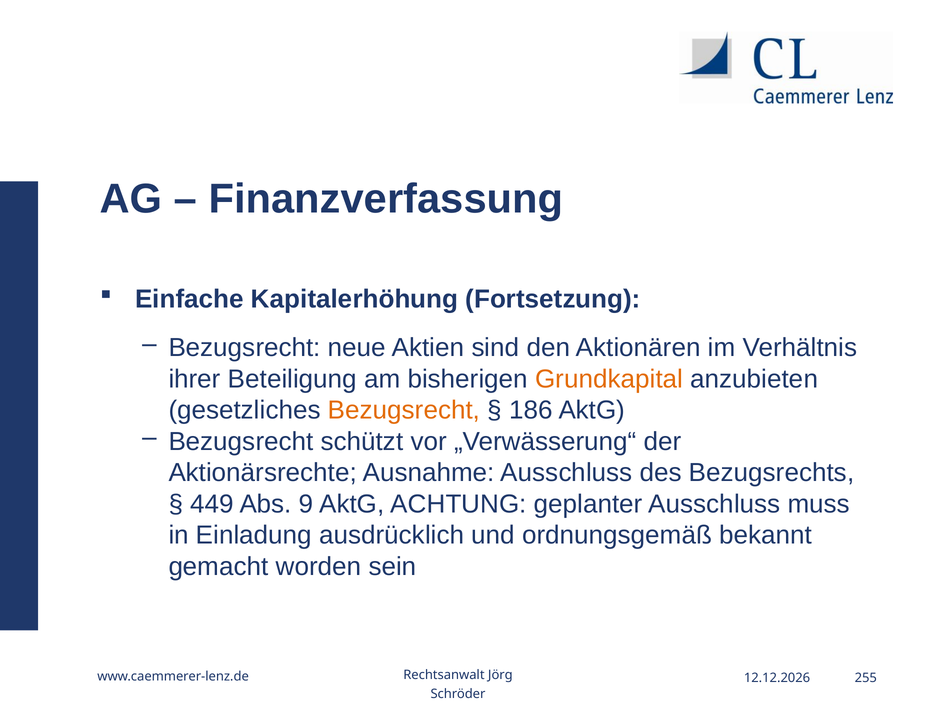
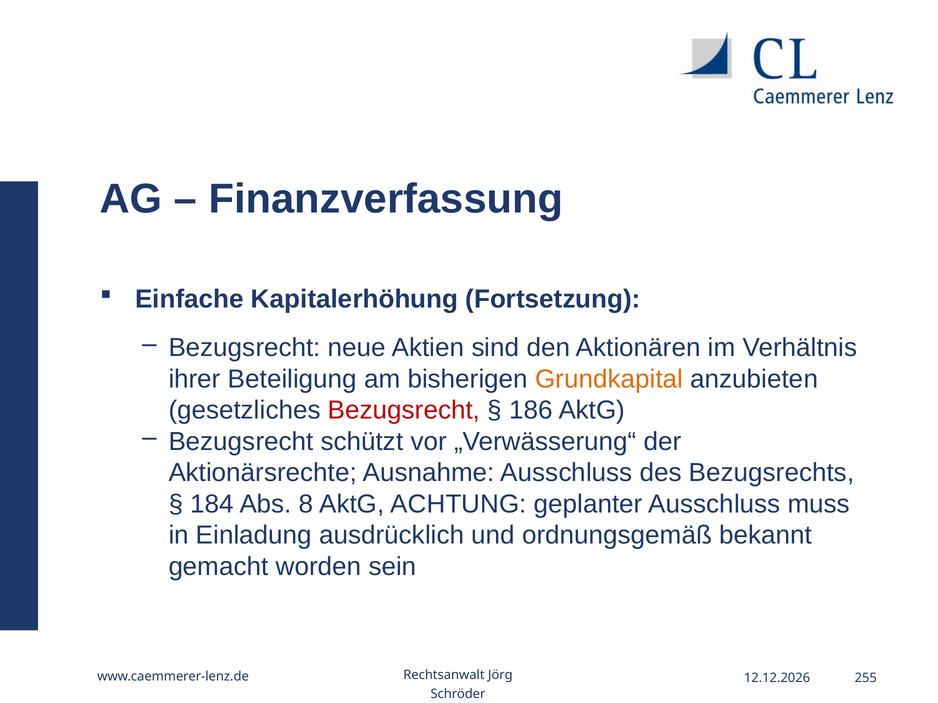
Bezugsrecht at (404, 411) colour: orange -> red
449: 449 -> 184
9: 9 -> 8
